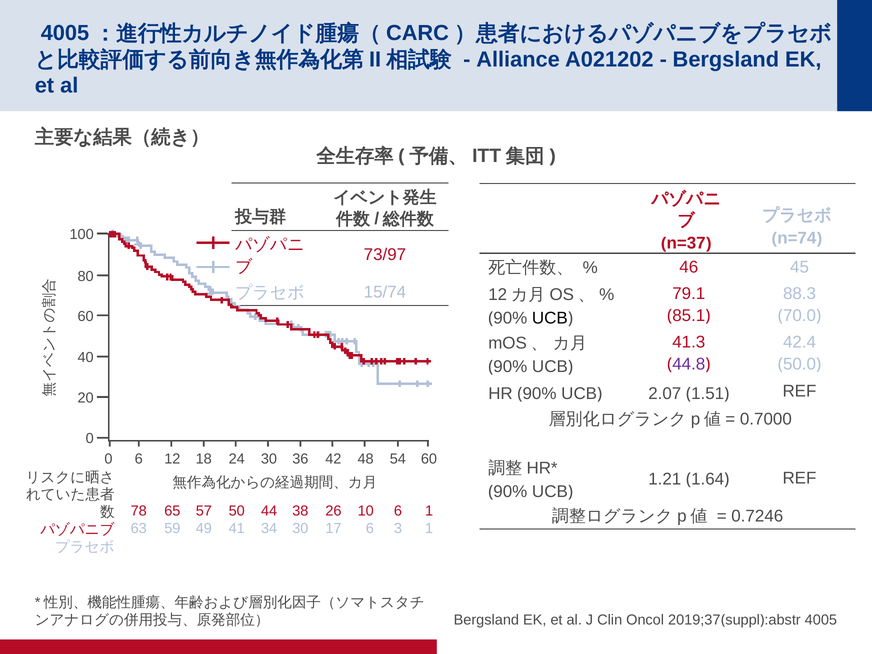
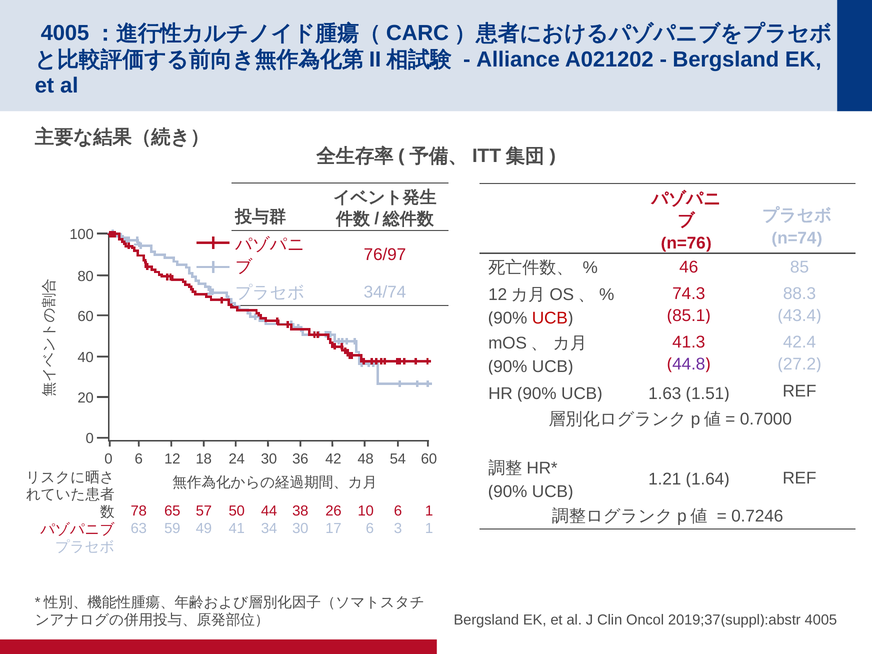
n=37: n=37 -> n=76
73/97: 73/97 -> 76/97
45: 45 -> 85
79.1: 79.1 -> 74.3
15/74: 15/74 -> 34/74
70.0: 70.0 -> 43.4
UCB at (550, 318) colour: black -> red
50.0: 50.0 -> 27.2
2.07: 2.07 -> 1.63
